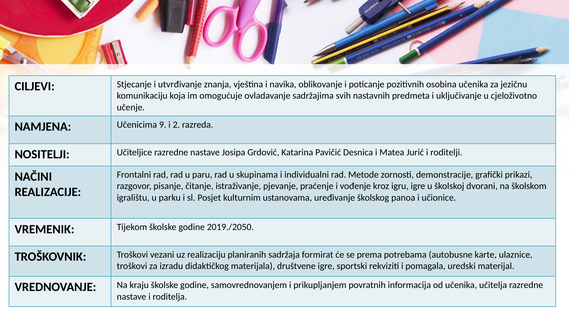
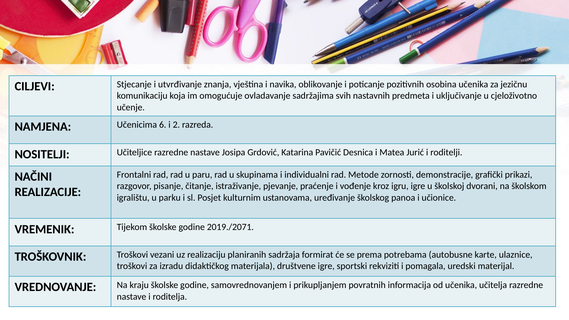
9: 9 -> 6
2019./2050: 2019./2050 -> 2019./2071
